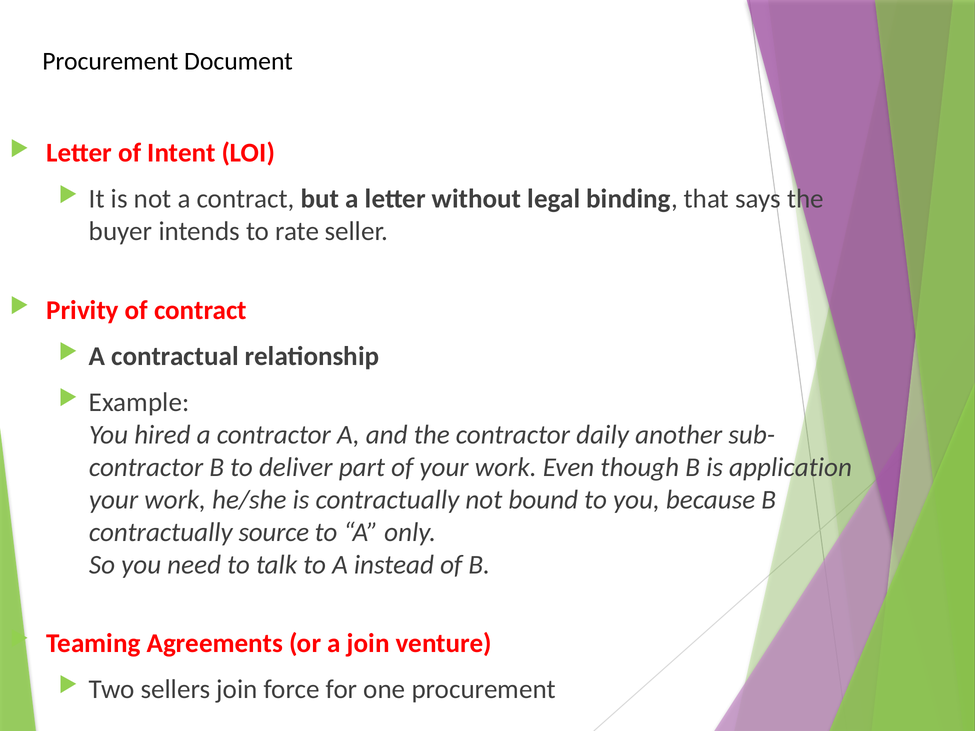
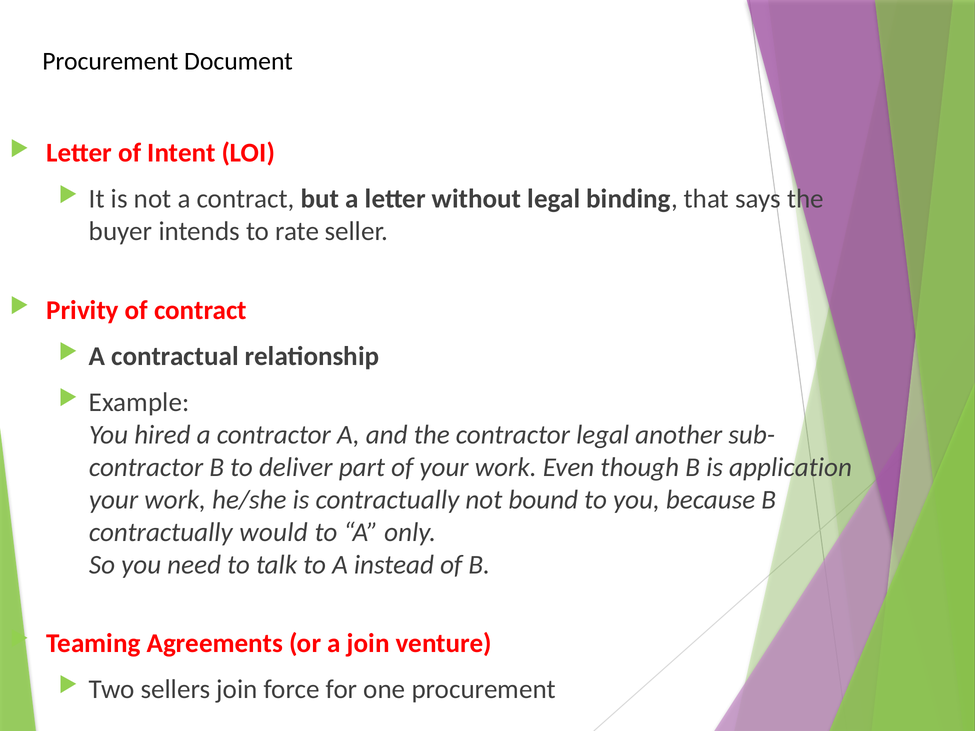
contractor daily: daily -> legal
source: source -> would
